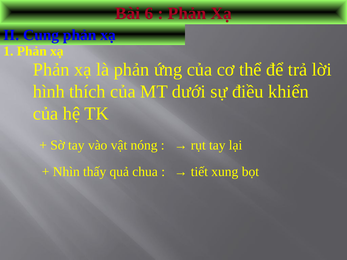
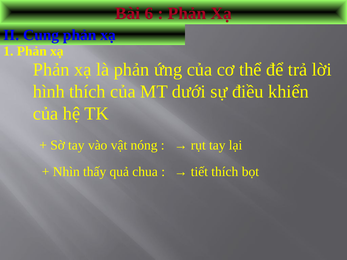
tiết xung: xung -> thích
